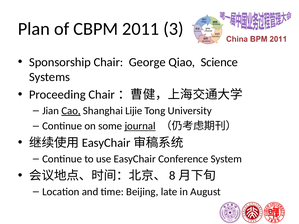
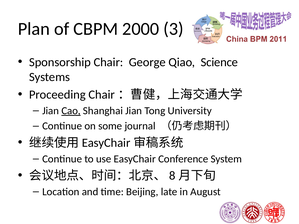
2011: 2011 -> 2000
Shanghai Lijie: Lijie -> Jian
journal underline: present -> none
